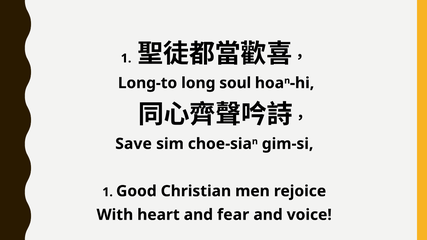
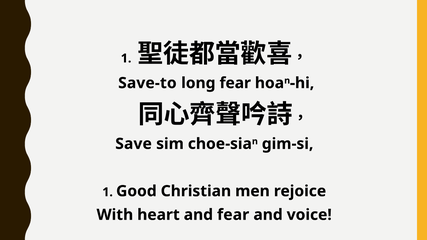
Long-to: Long-to -> Save-to
long soul: soul -> fear
